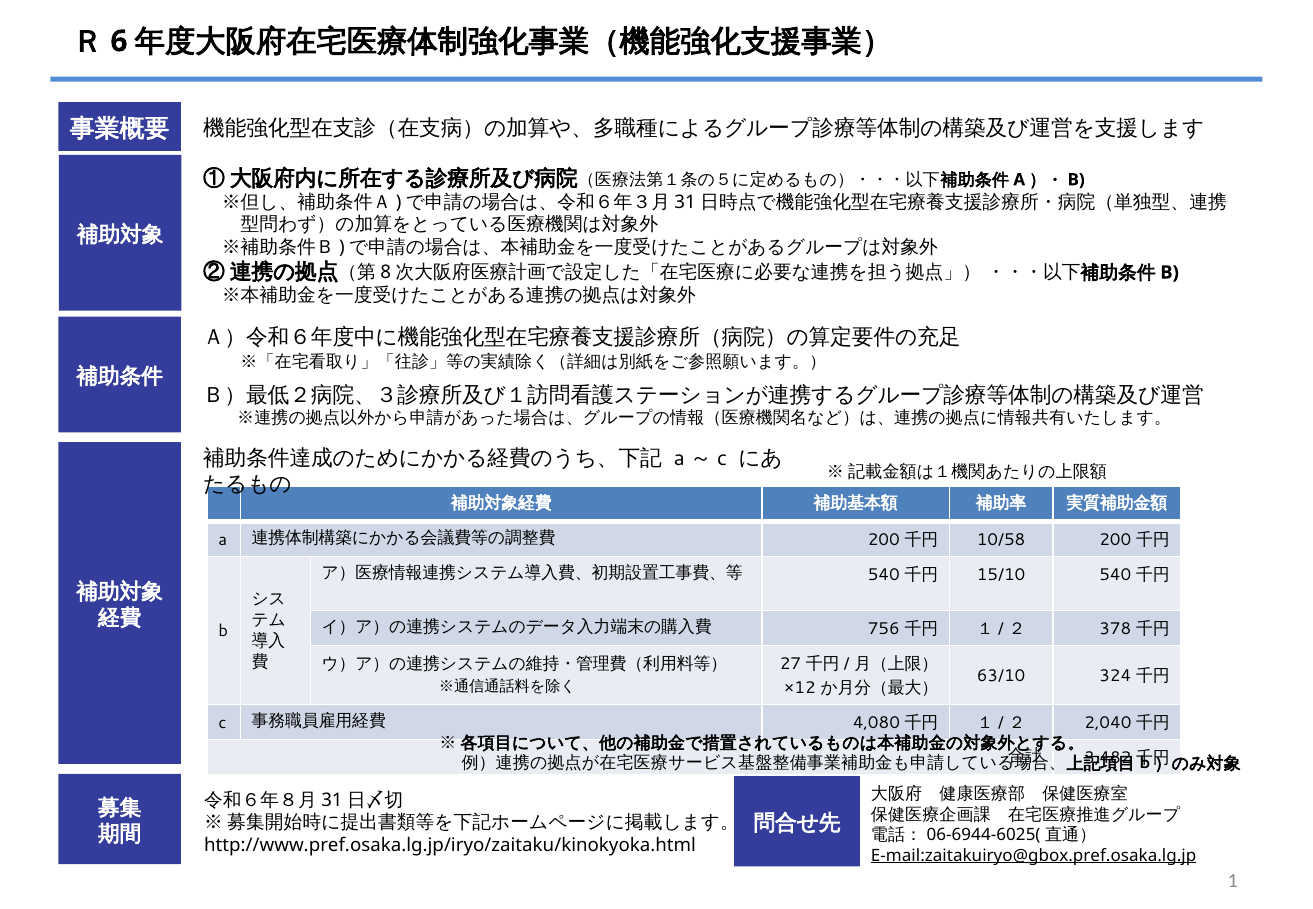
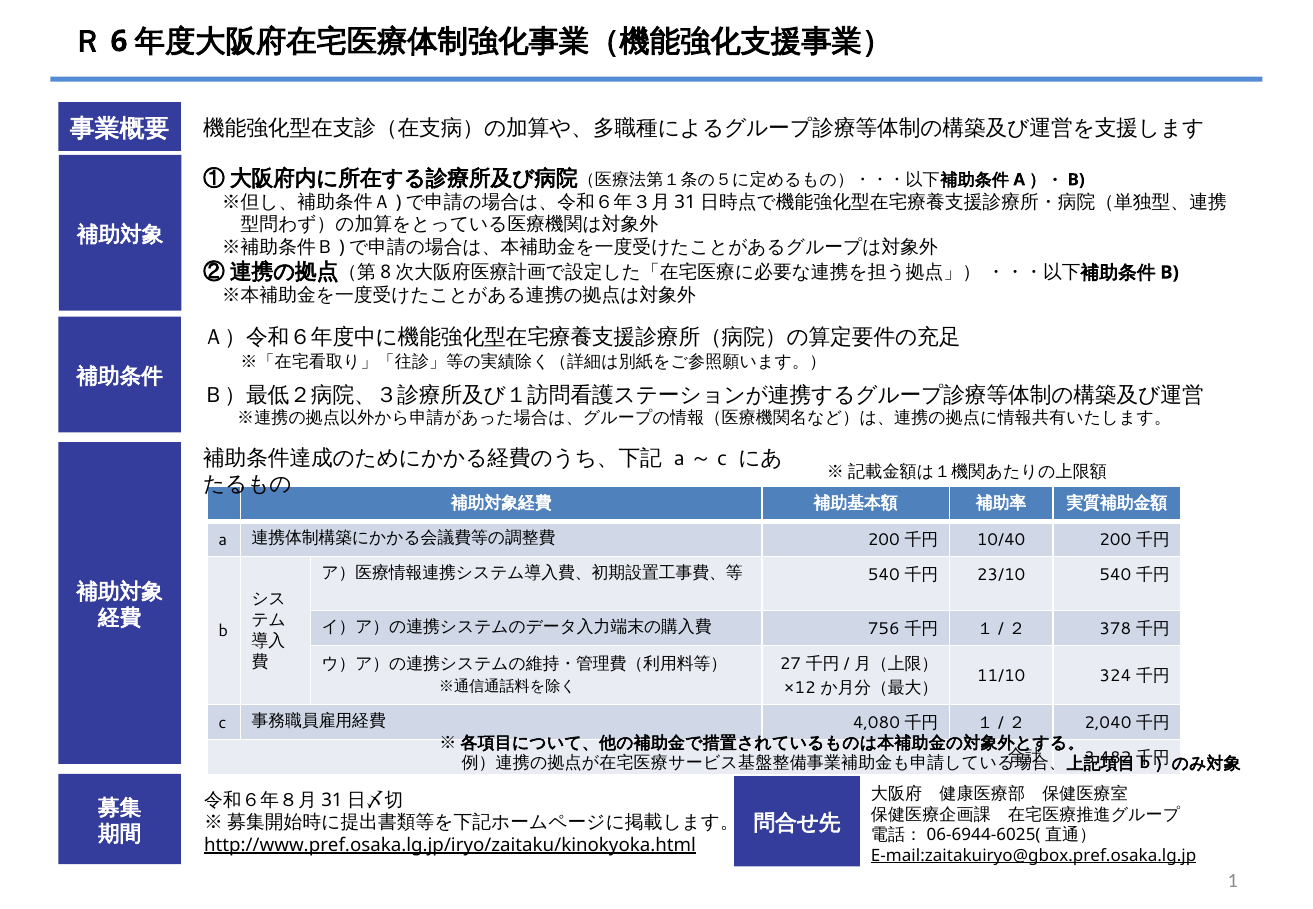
10/58: 10/58 -> 10/40
15/10: 15/10 -> 23/10
63/10: 63/10 -> 11/10
http://www.pref.osaka.lg.jp/iryo/zaitaku/kinokyoka.html underline: none -> present
